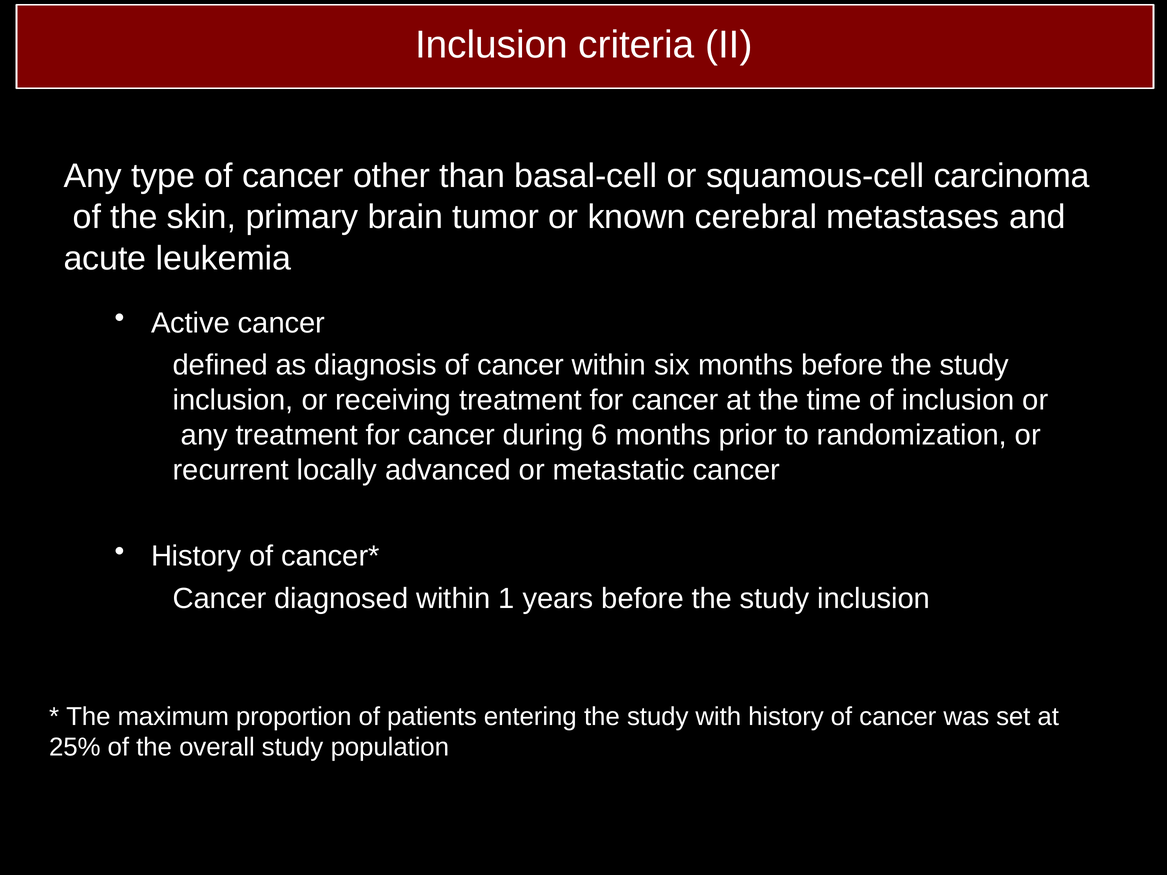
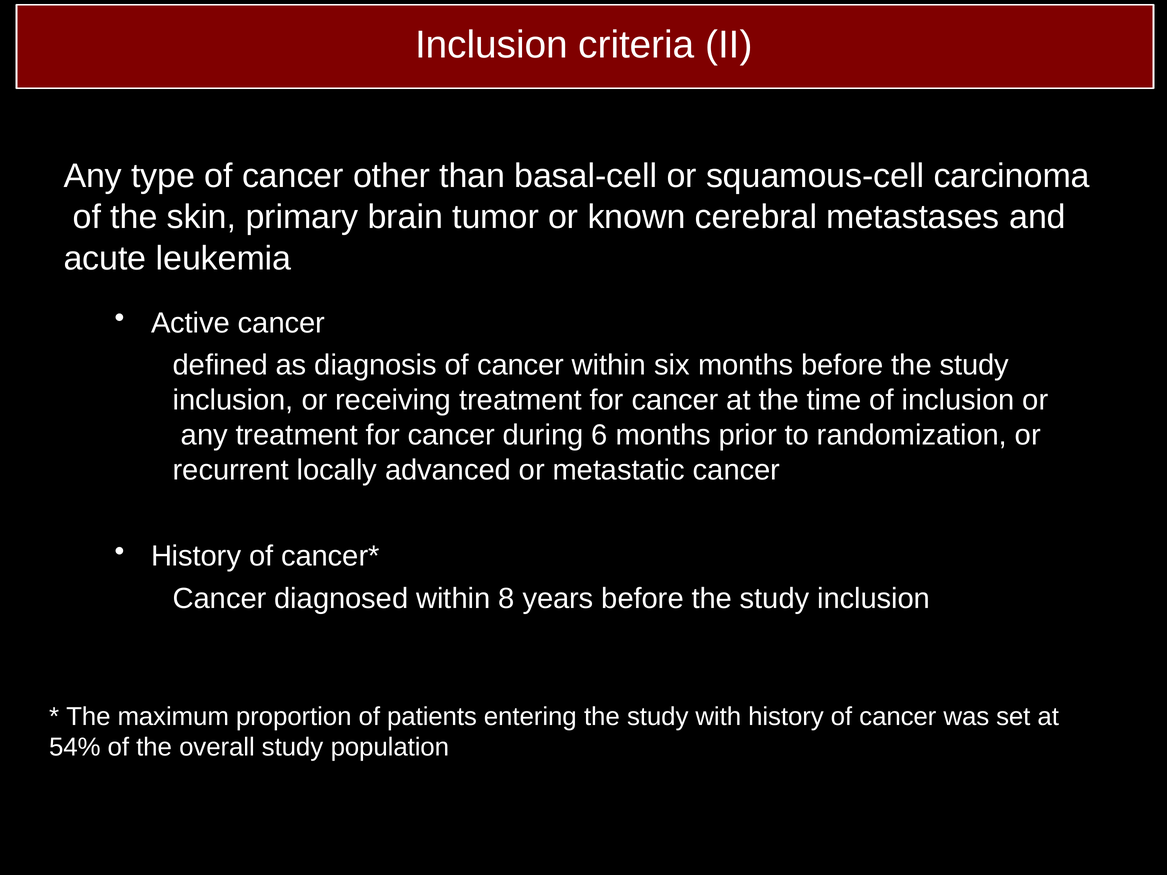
1: 1 -> 8
25%: 25% -> 54%
